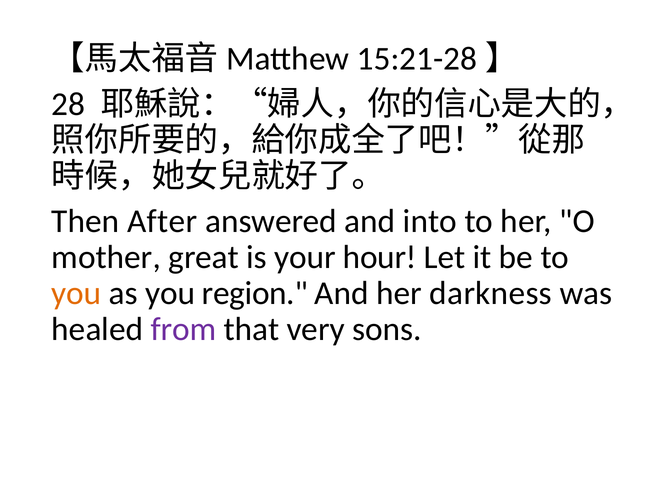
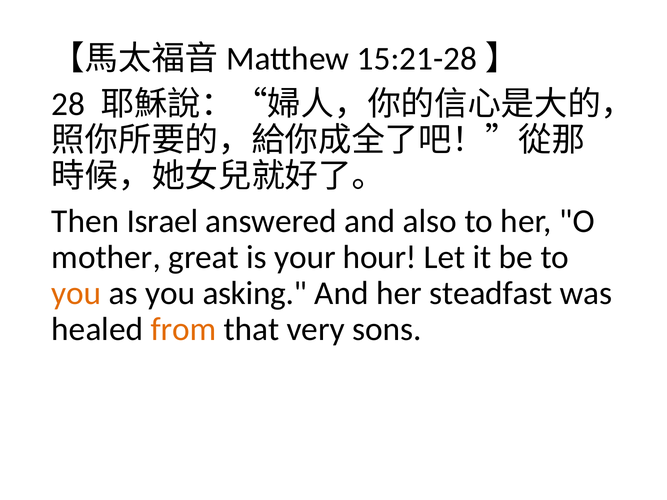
After: After -> Israel
into: into -> also
region: region -> asking
darkness: darkness -> steadfast
from colour: purple -> orange
